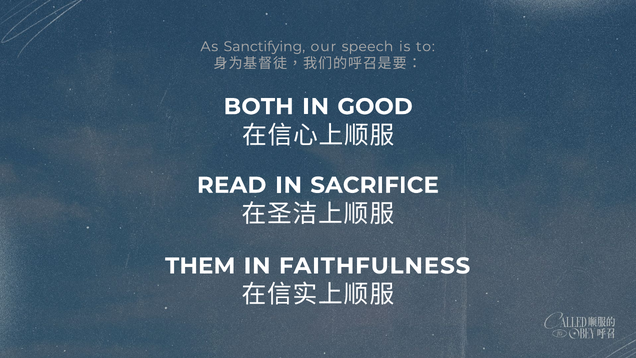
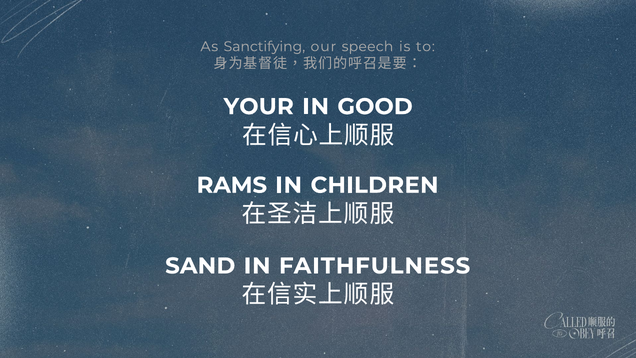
BOTH: BOTH -> YOUR
READ: READ -> RAMS
SACRIFICE: SACRIFICE -> CHILDREN
THEM: THEM -> SAND
